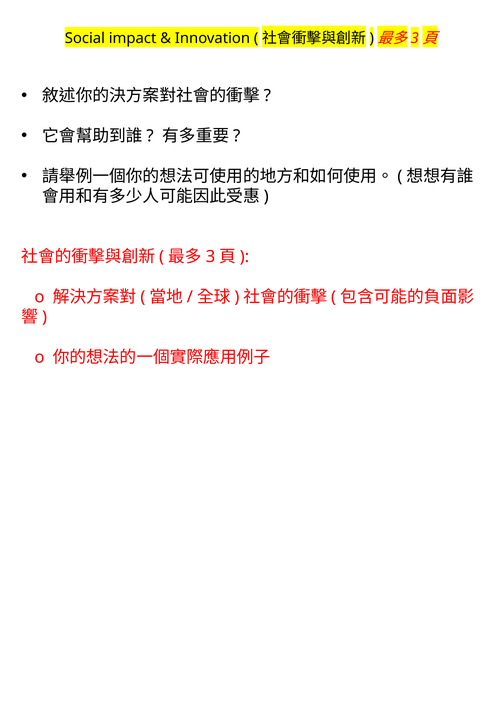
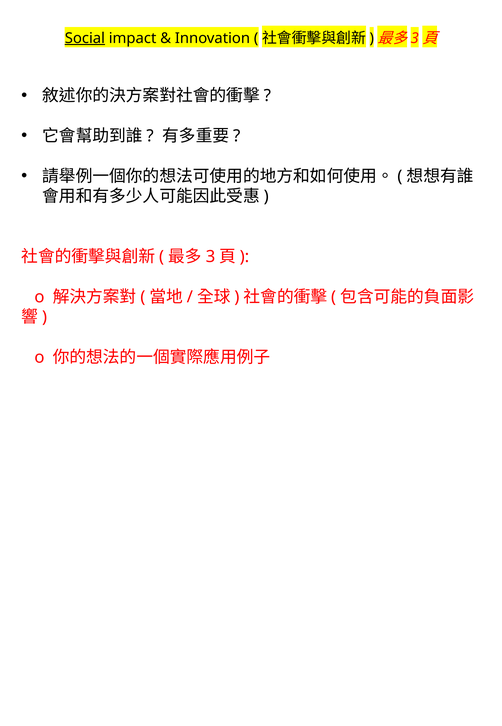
Social underline: none -> present
